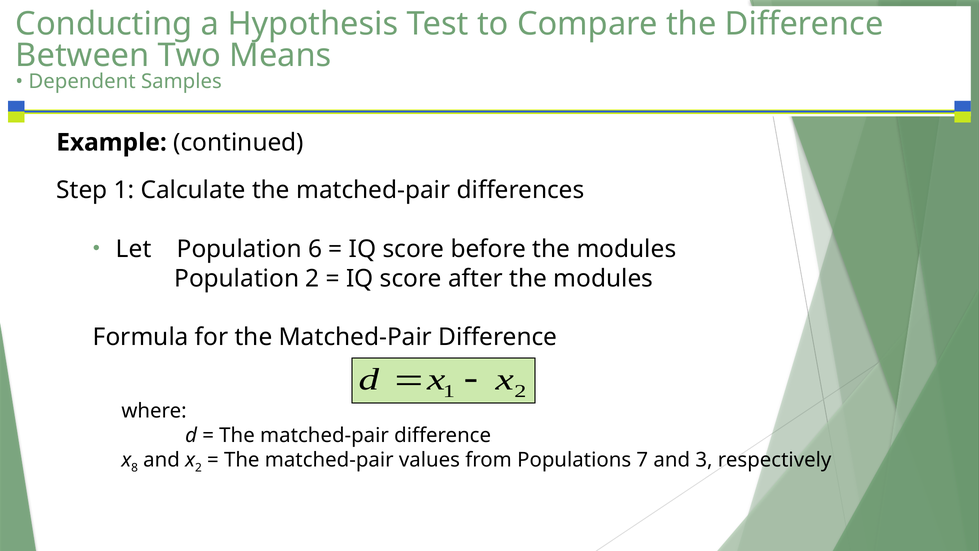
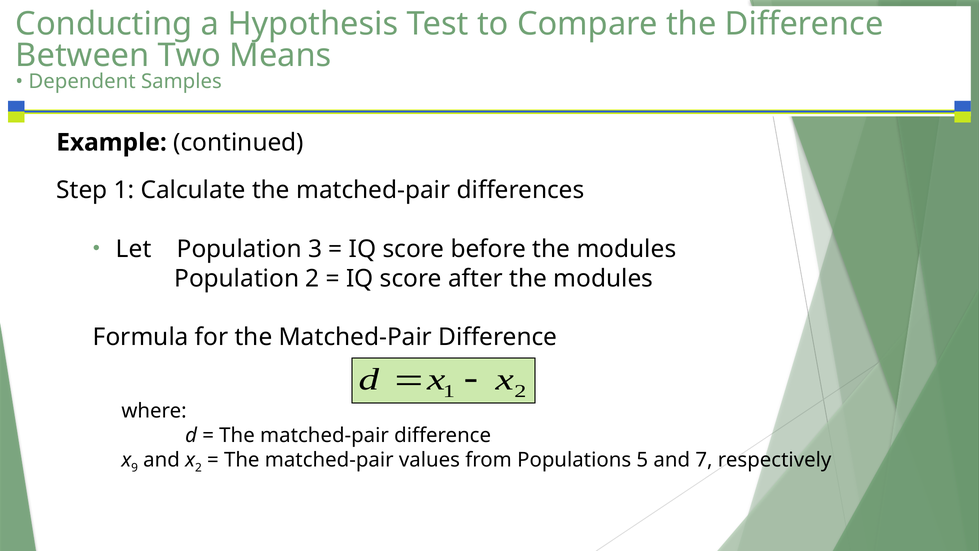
6: 6 -> 3
8: 8 -> 9
7: 7 -> 5
3: 3 -> 7
